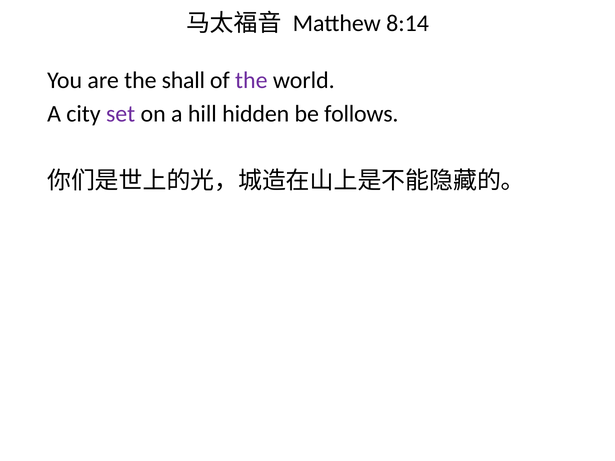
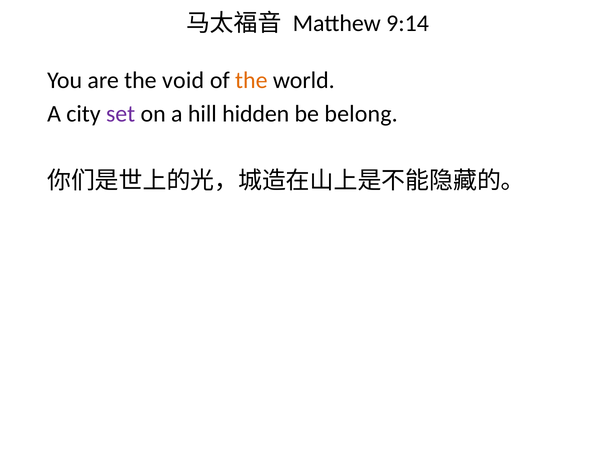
8:14: 8:14 -> 9:14
shall: shall -> void
the at (251, 81) colour: purple -> orange
follows: follows -> belong
